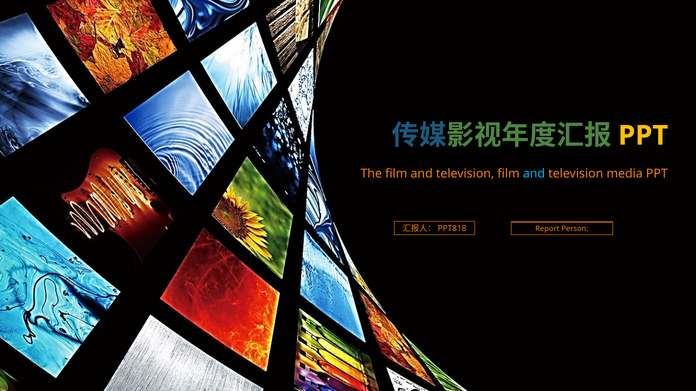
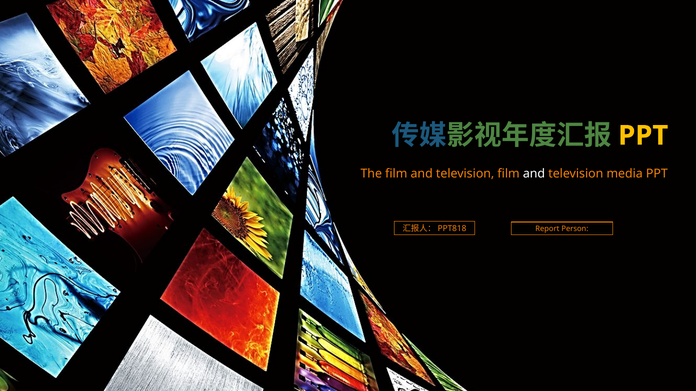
and at (534, 174) colour: light blue -> white
